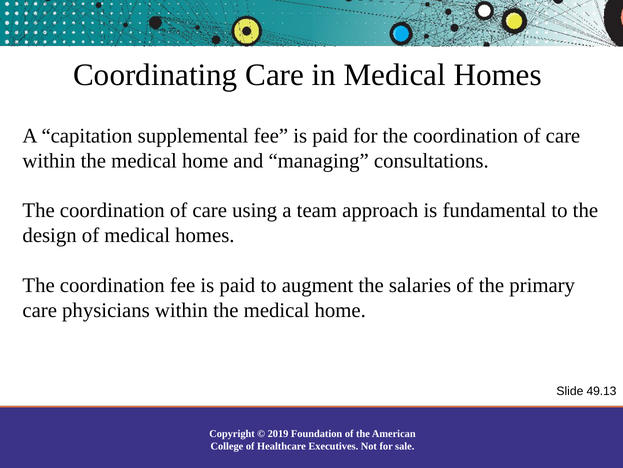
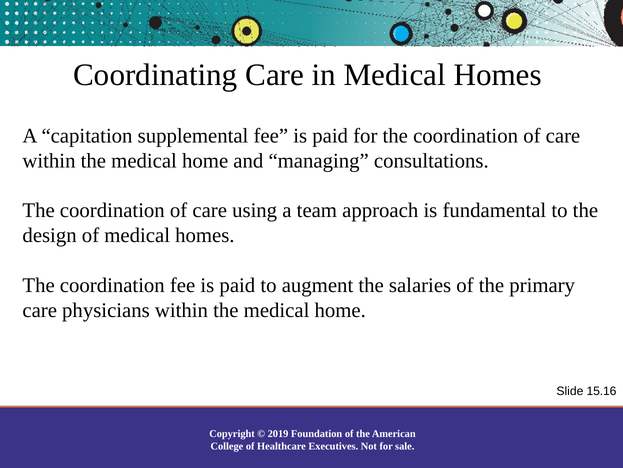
49.13: 49.13 -> 15.16
